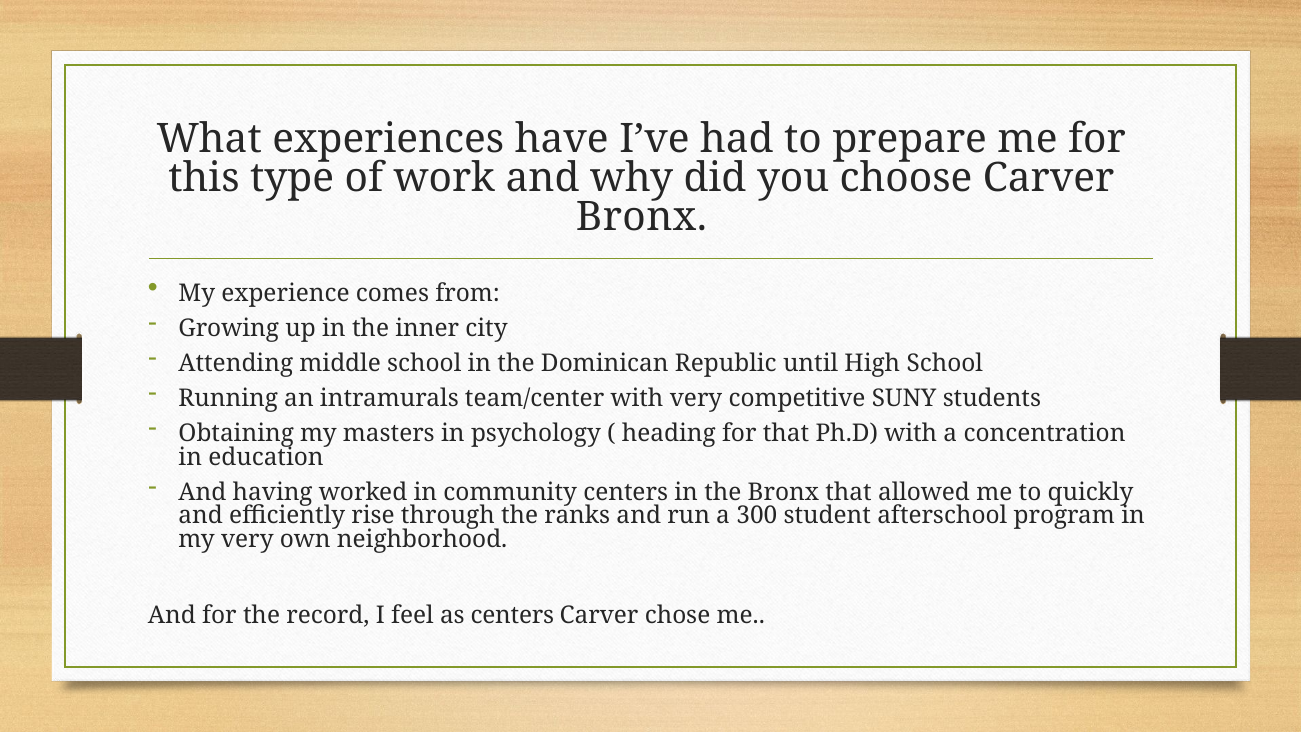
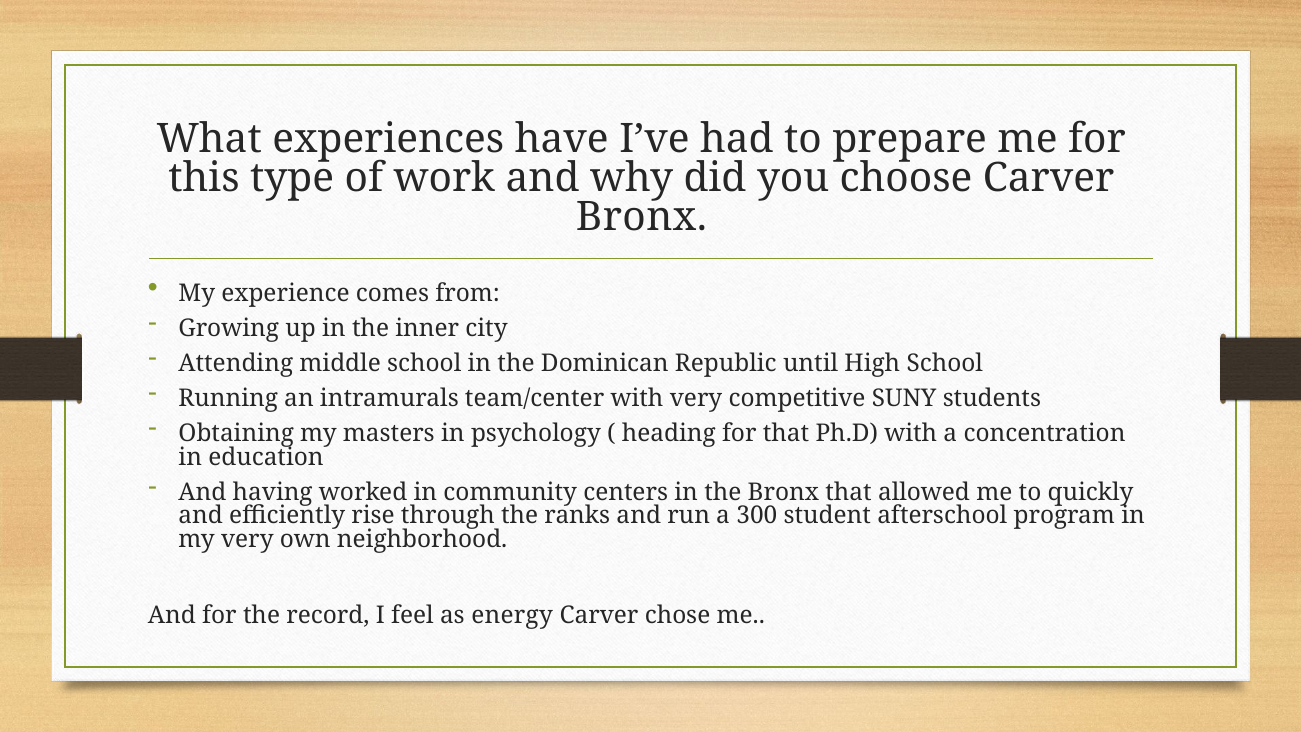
as centers: centers -> energy
